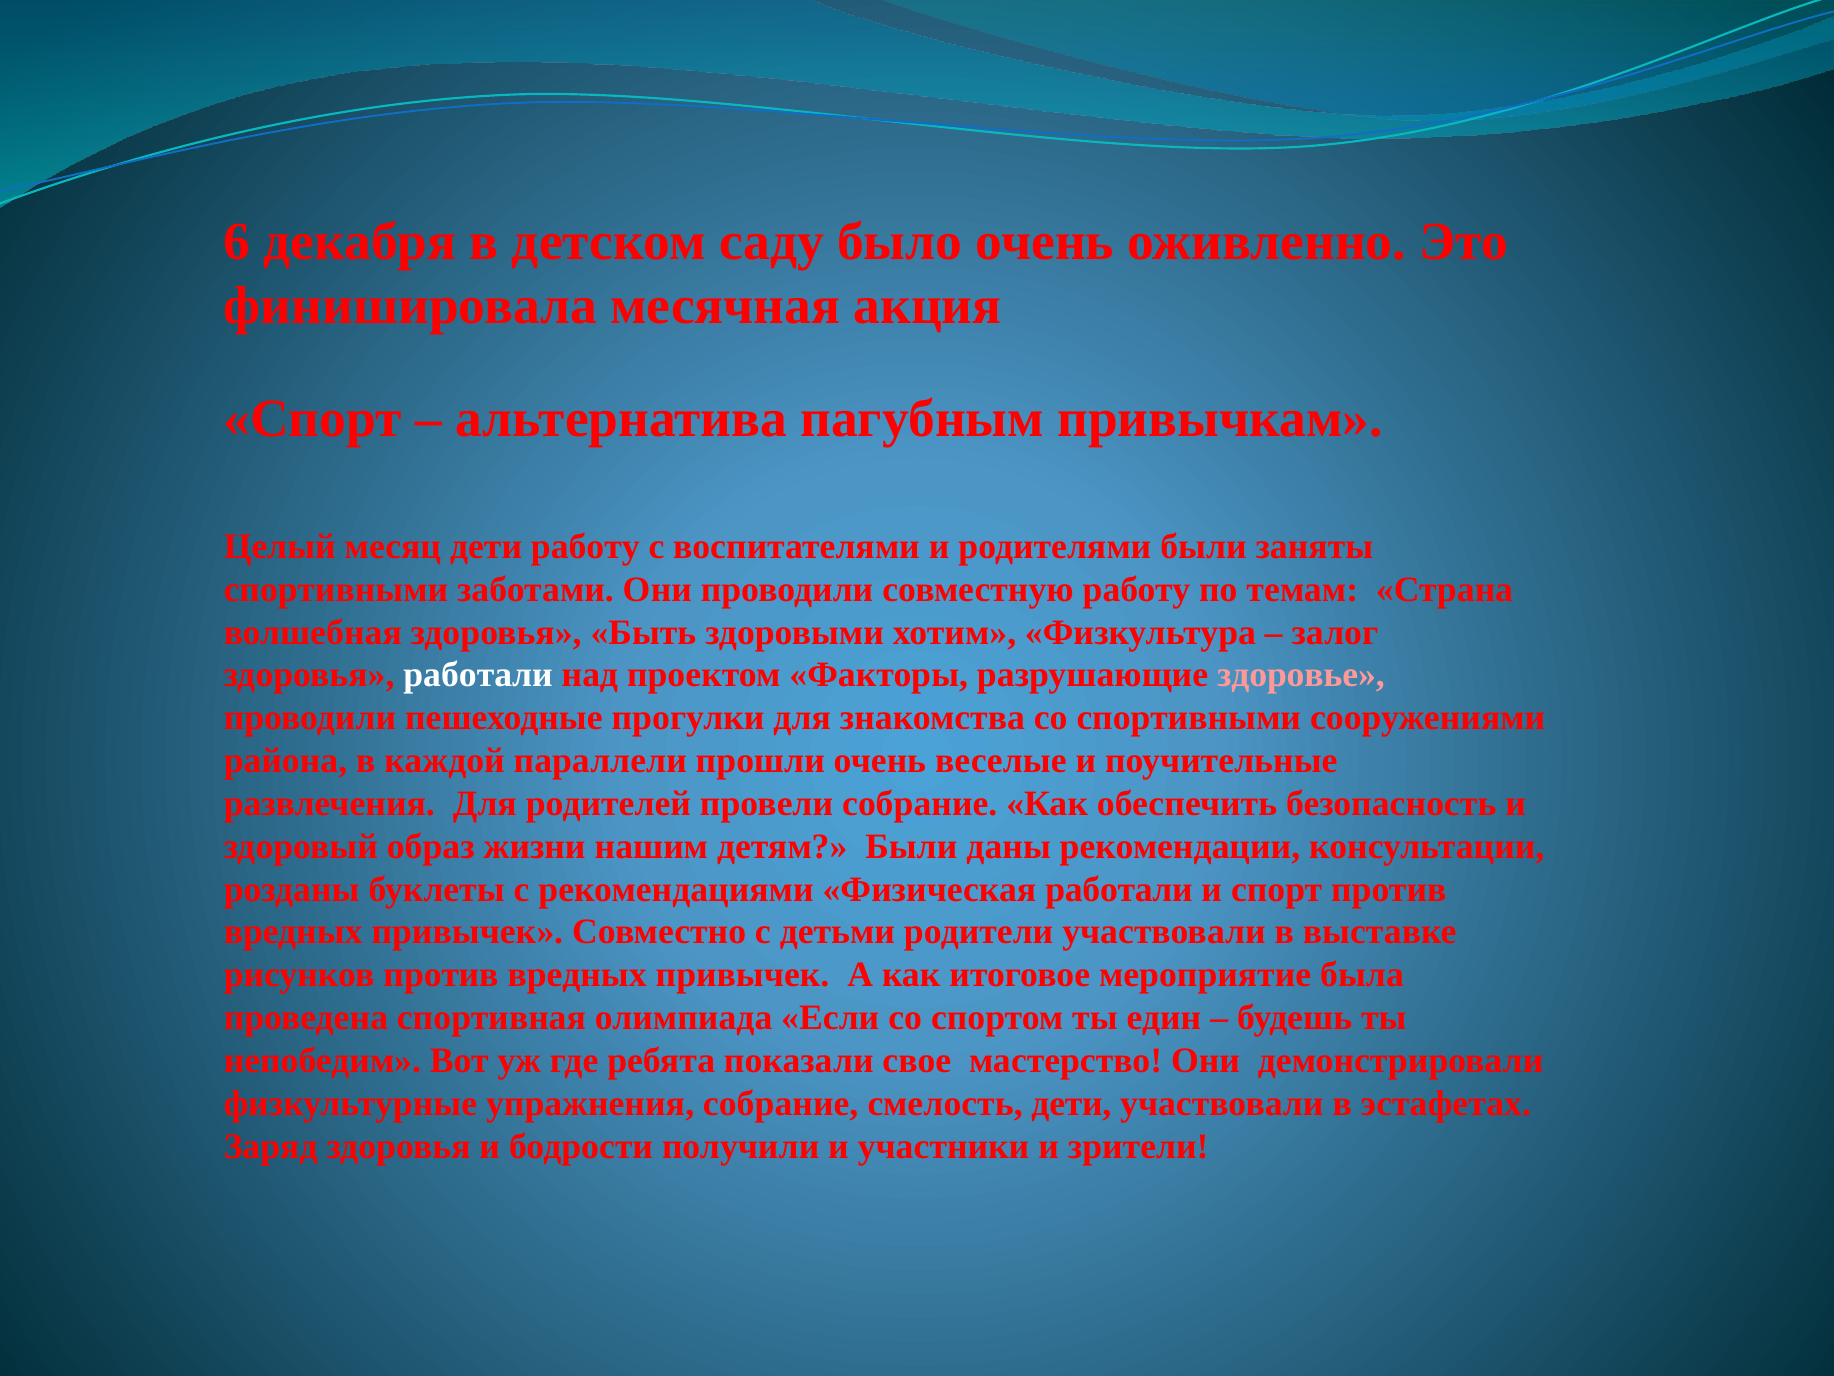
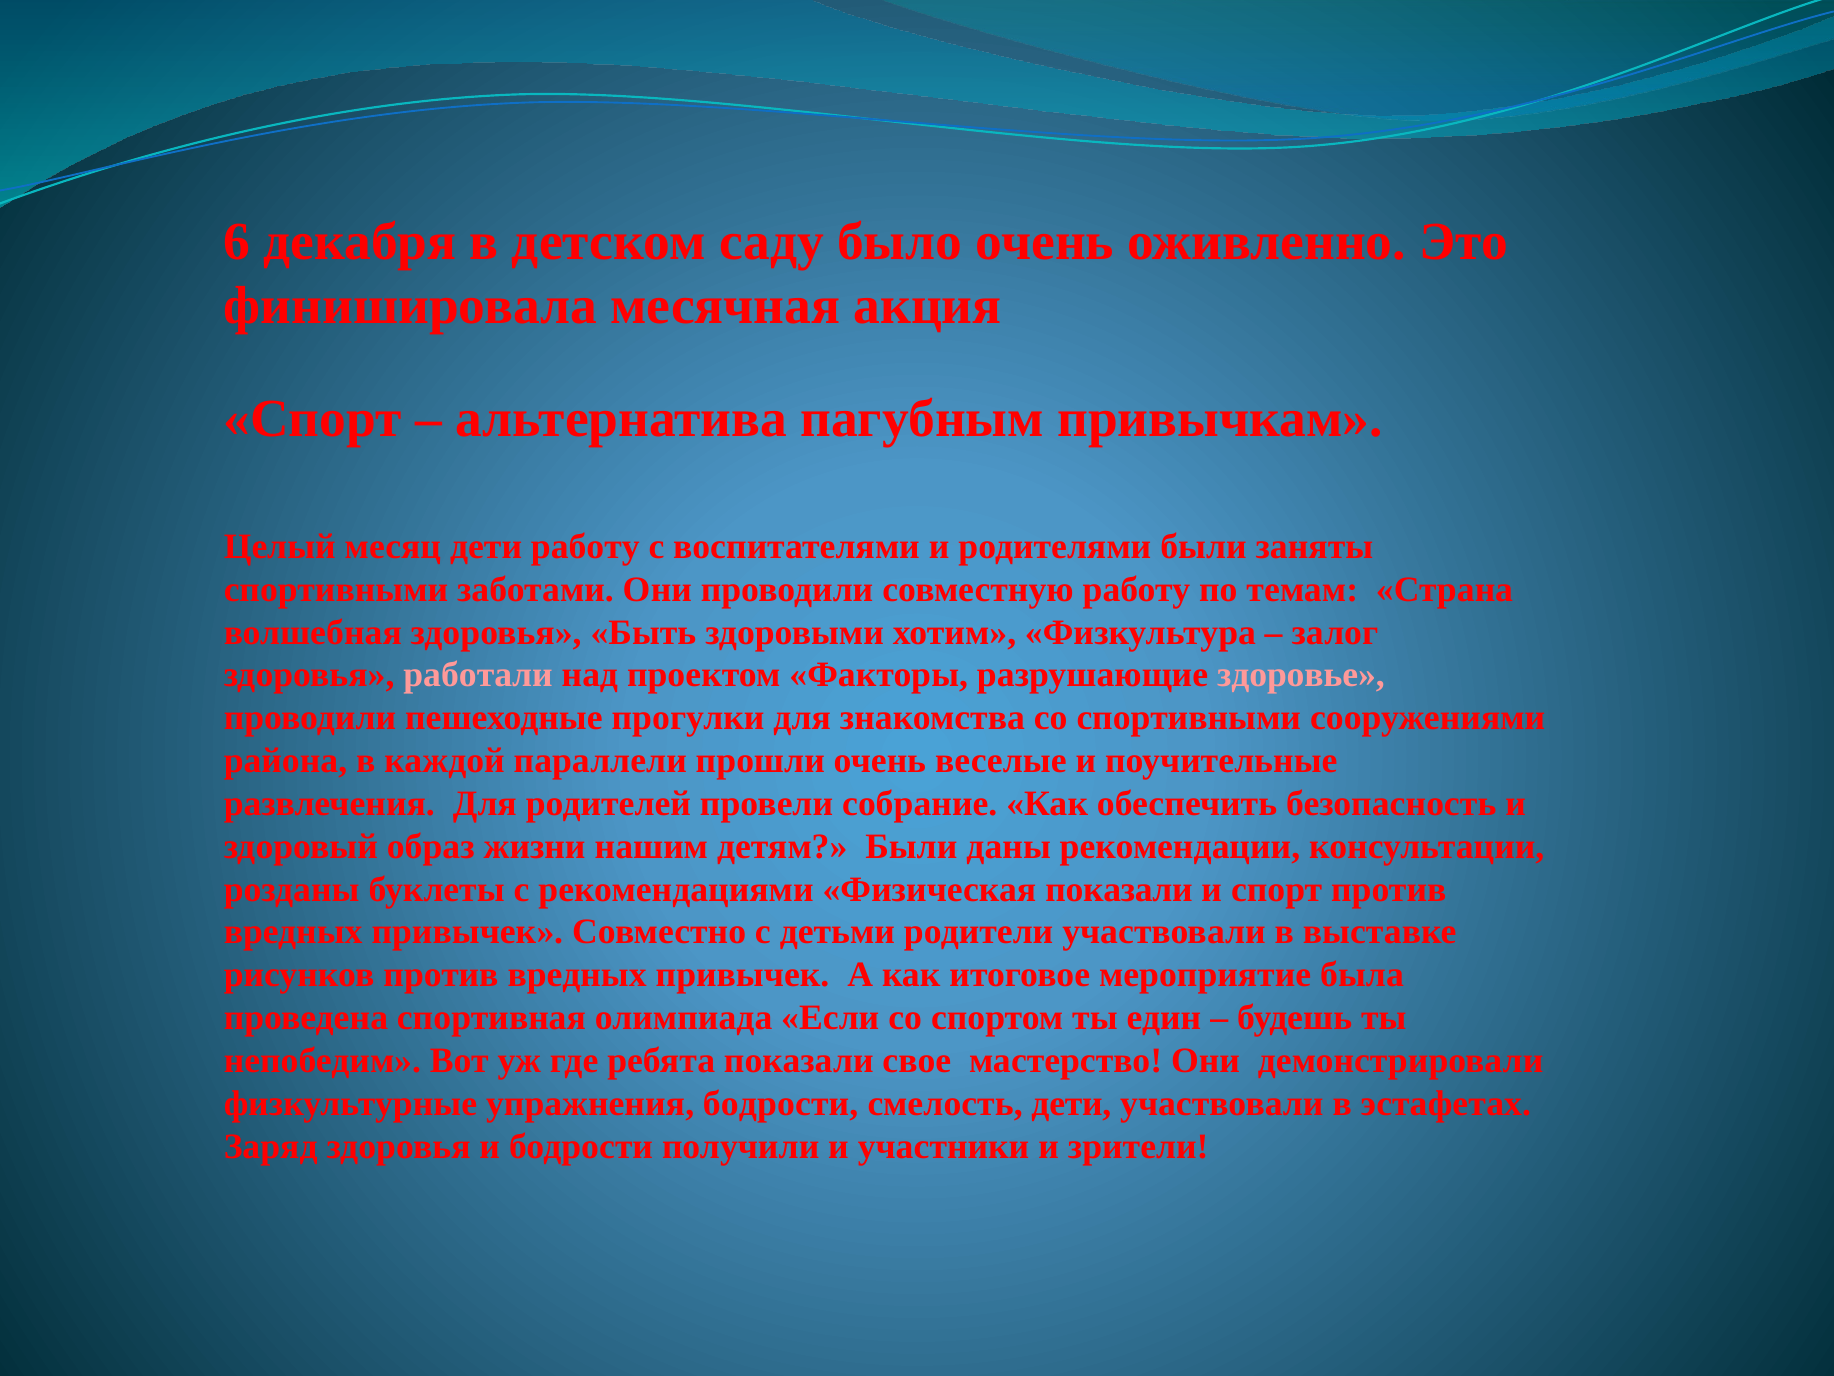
работали at (478, 675) colour: white -> pink
Физическая работали: работали -> показали
упражнения собрание: собрание -> бодрости
